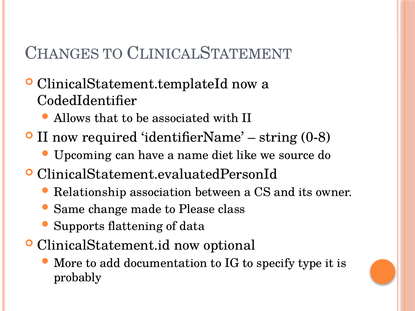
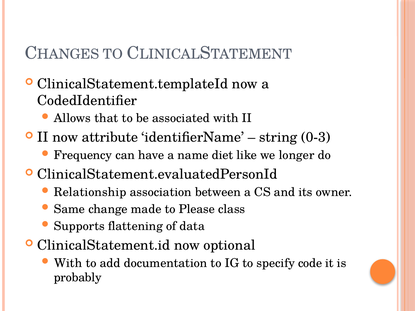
required: required -> attribute
0-8: 0-8 -> 0-3
Upcoming: Upcoming -> Frequency
source: source -> longer
More at (68, 263): More -> With
type: type -> code
